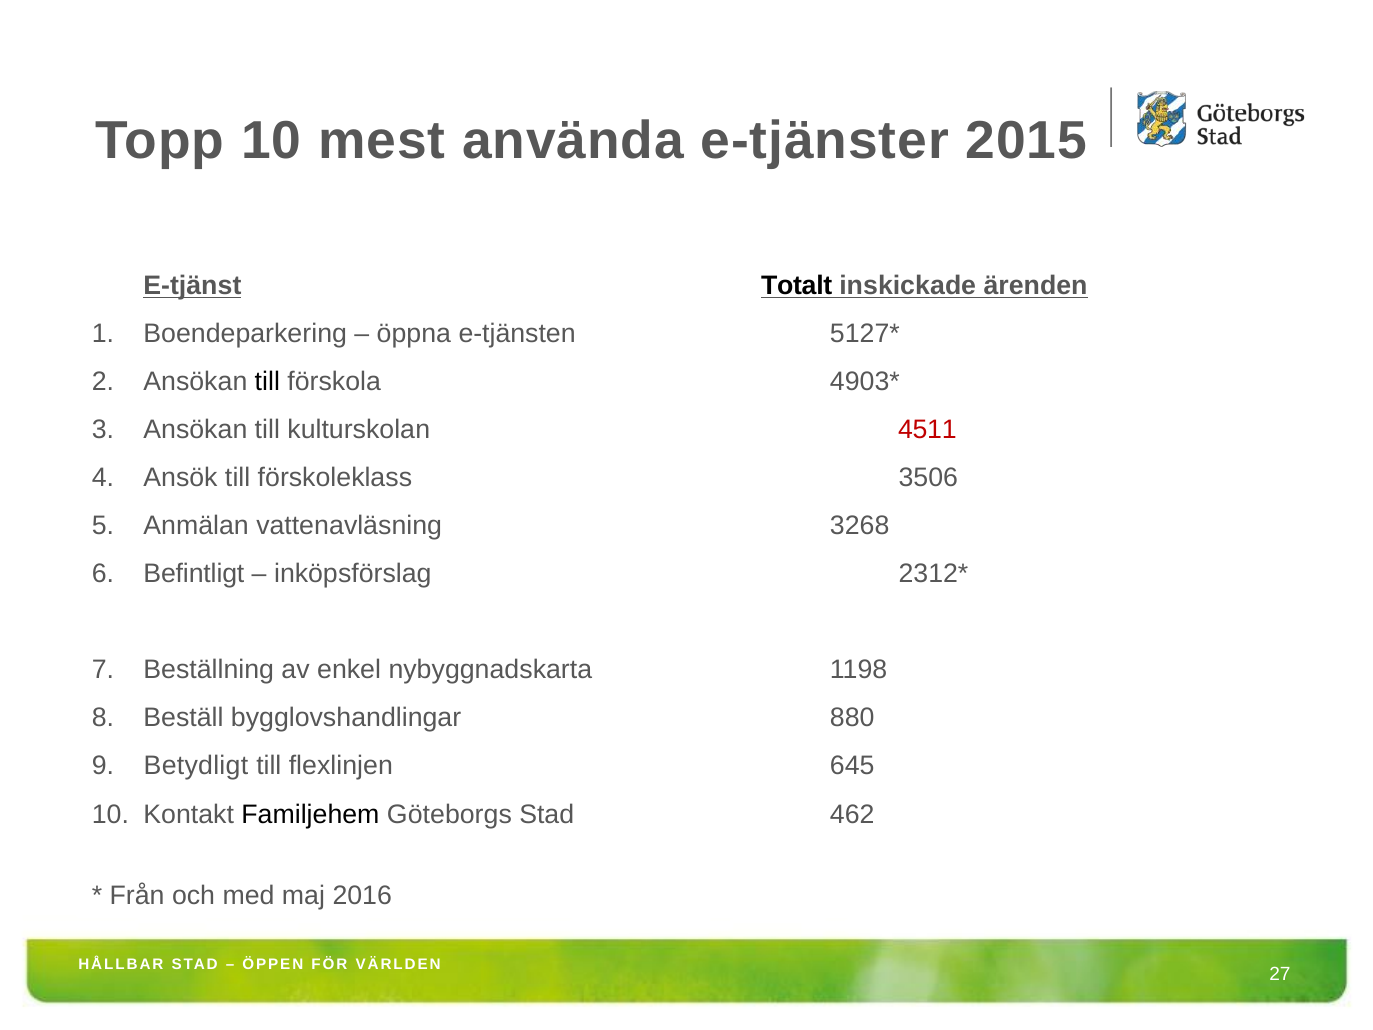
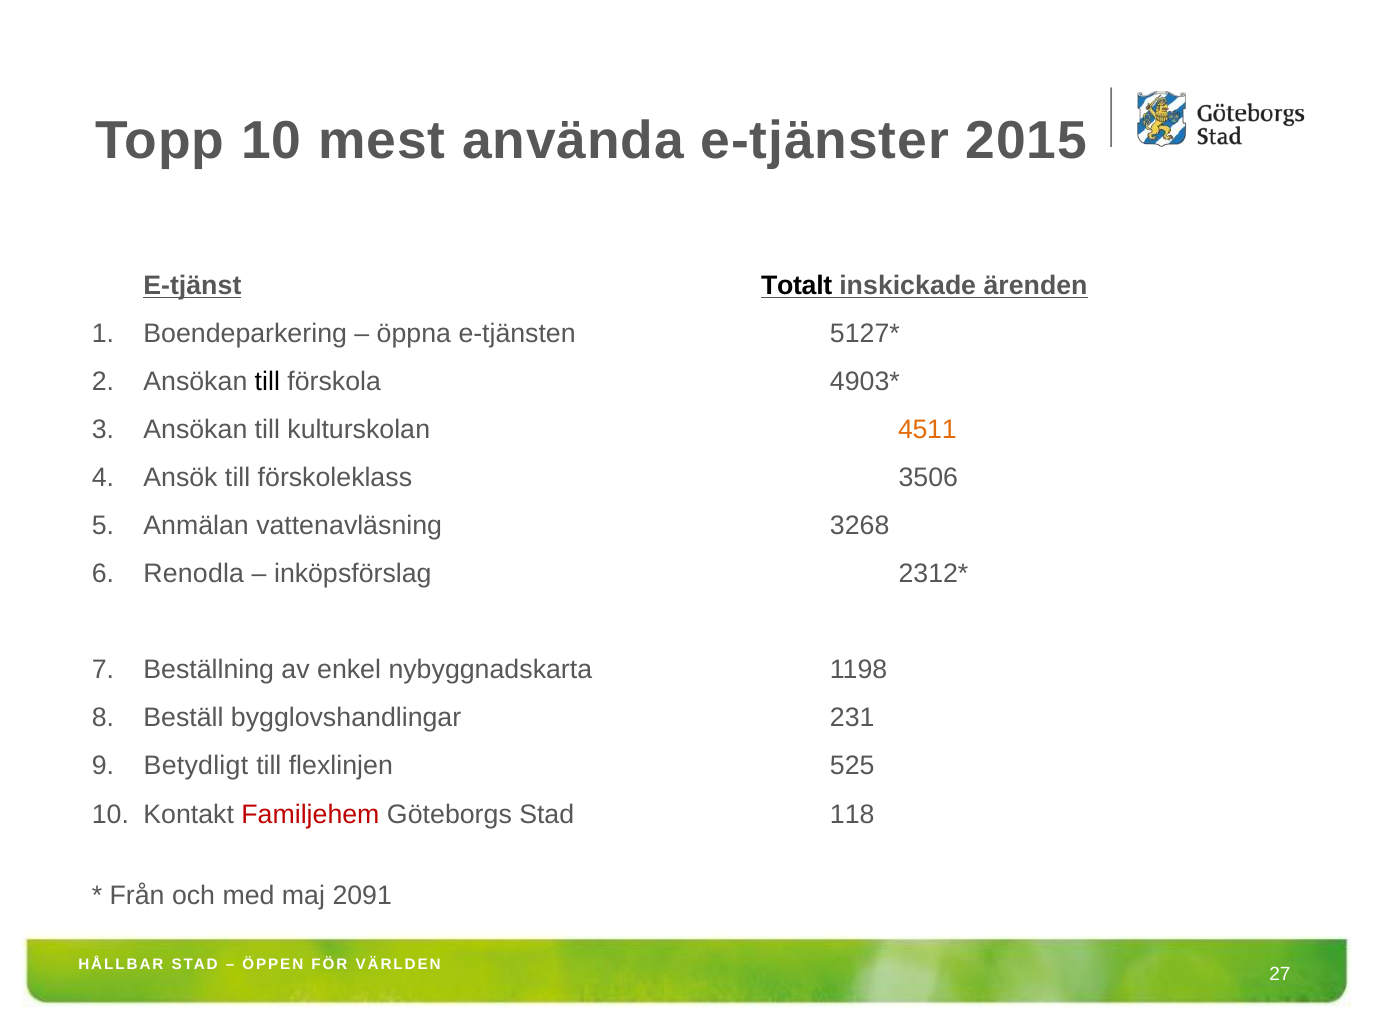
4511 colour: red -> orange
Befintligt: Befintligt -> Renodla
880: 880 -> 231
645: 645 -> 525
Familjehem colour: black -> red
462: 462 -> 118
2016: 2016 -> 2091
